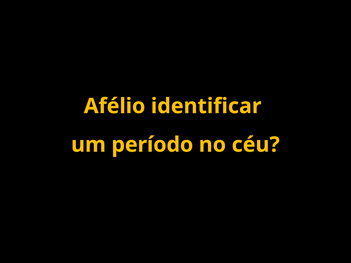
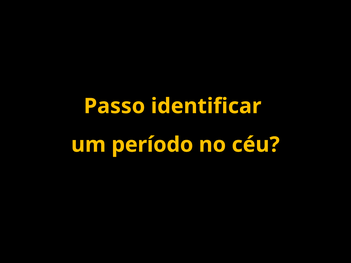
Afélio: Afélio -> Passo
